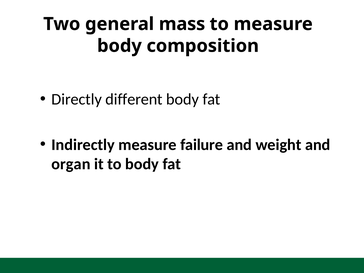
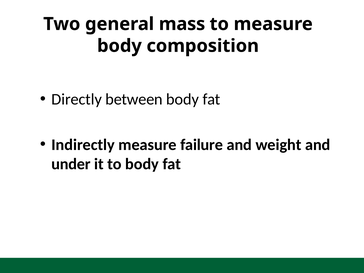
different: different -> between
organ: organ -> under
